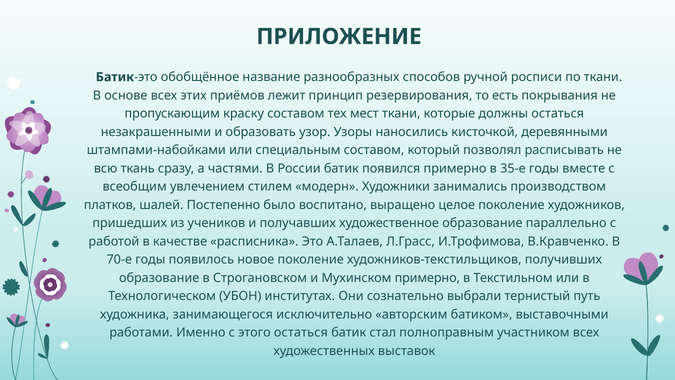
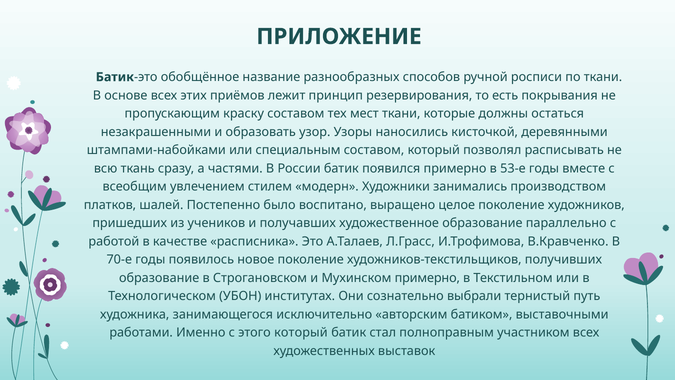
35-е: 35-е -> 53-е
этого остаться: остаться -> который
